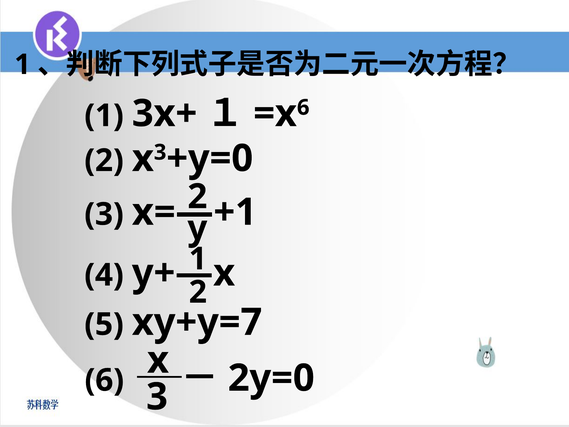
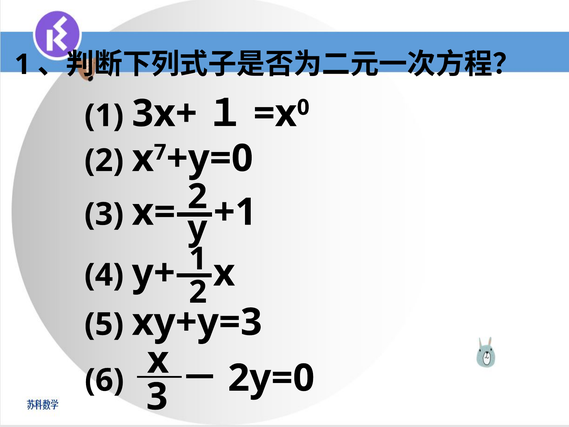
6 at (303, 107): 6 -> 0
x 3: 3 -> 7
xy+y=7: xy+y=7 -> xy+y=3
